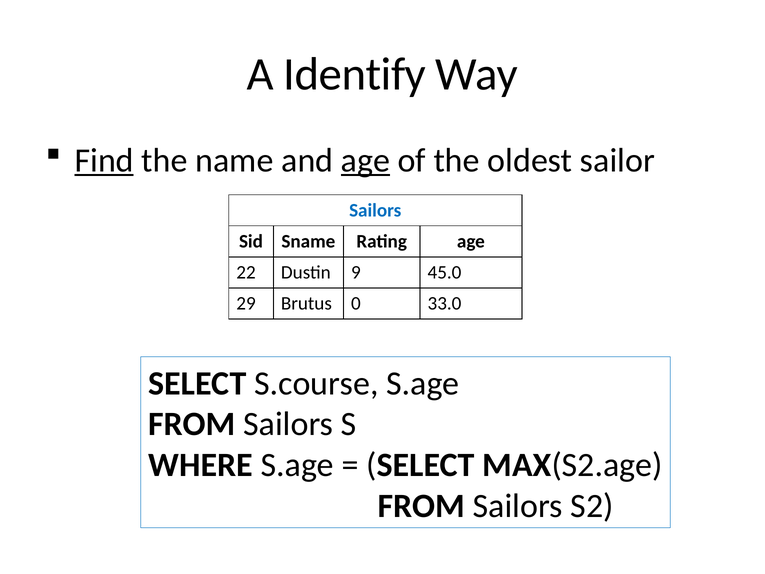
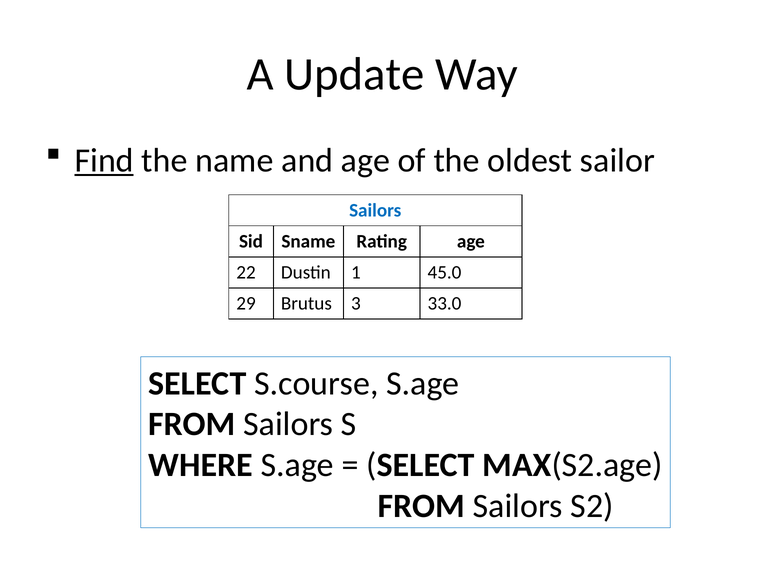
Identify: Identify -> Update
age at (365, 160) underline: present -> none
9: 9 -> 1
0: 0 -> 3
